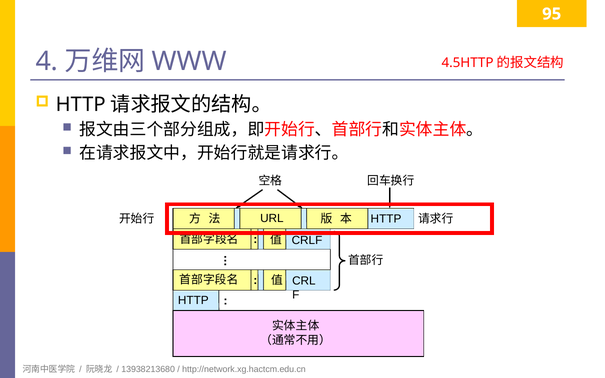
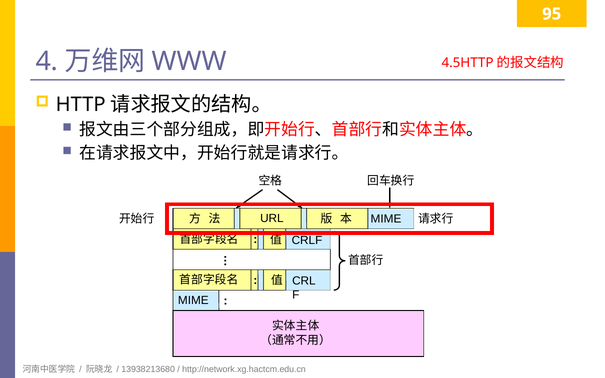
HTTP at (386, 219): HTTP -> MIME
HTTP at (193, 301): HTTP -> MIME
